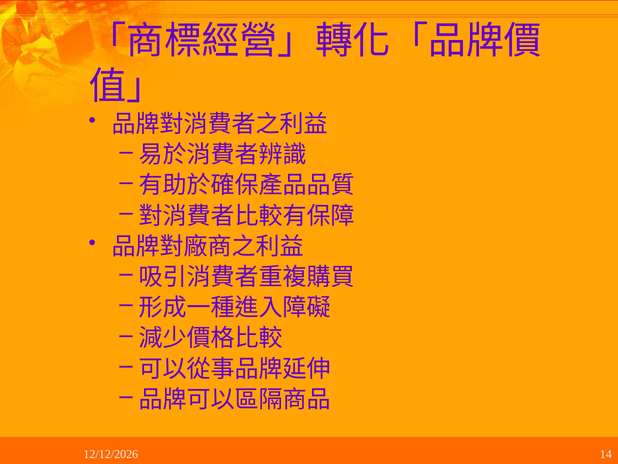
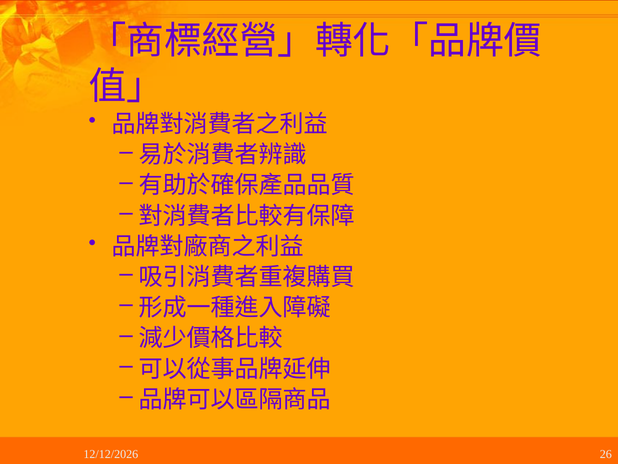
14: 14 -> 26
